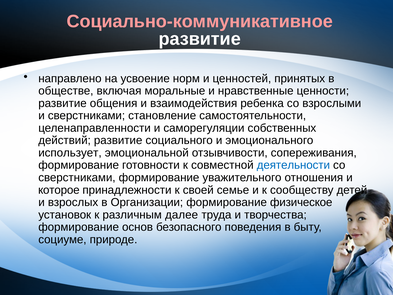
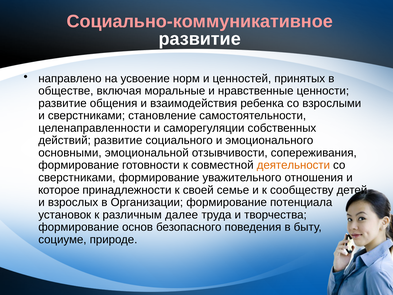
использует: использует -> основными
деятельности colour: blue -> orange
физическое: физическое -> потенциала
